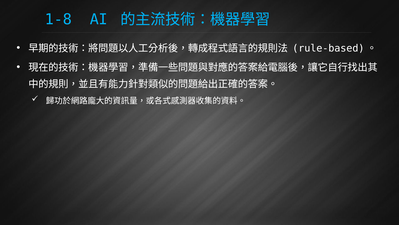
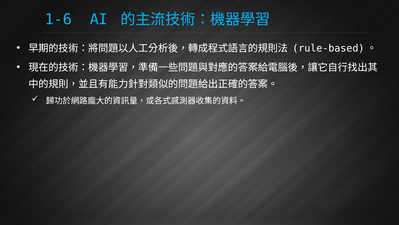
1-8: 1-8 -> 1-6
